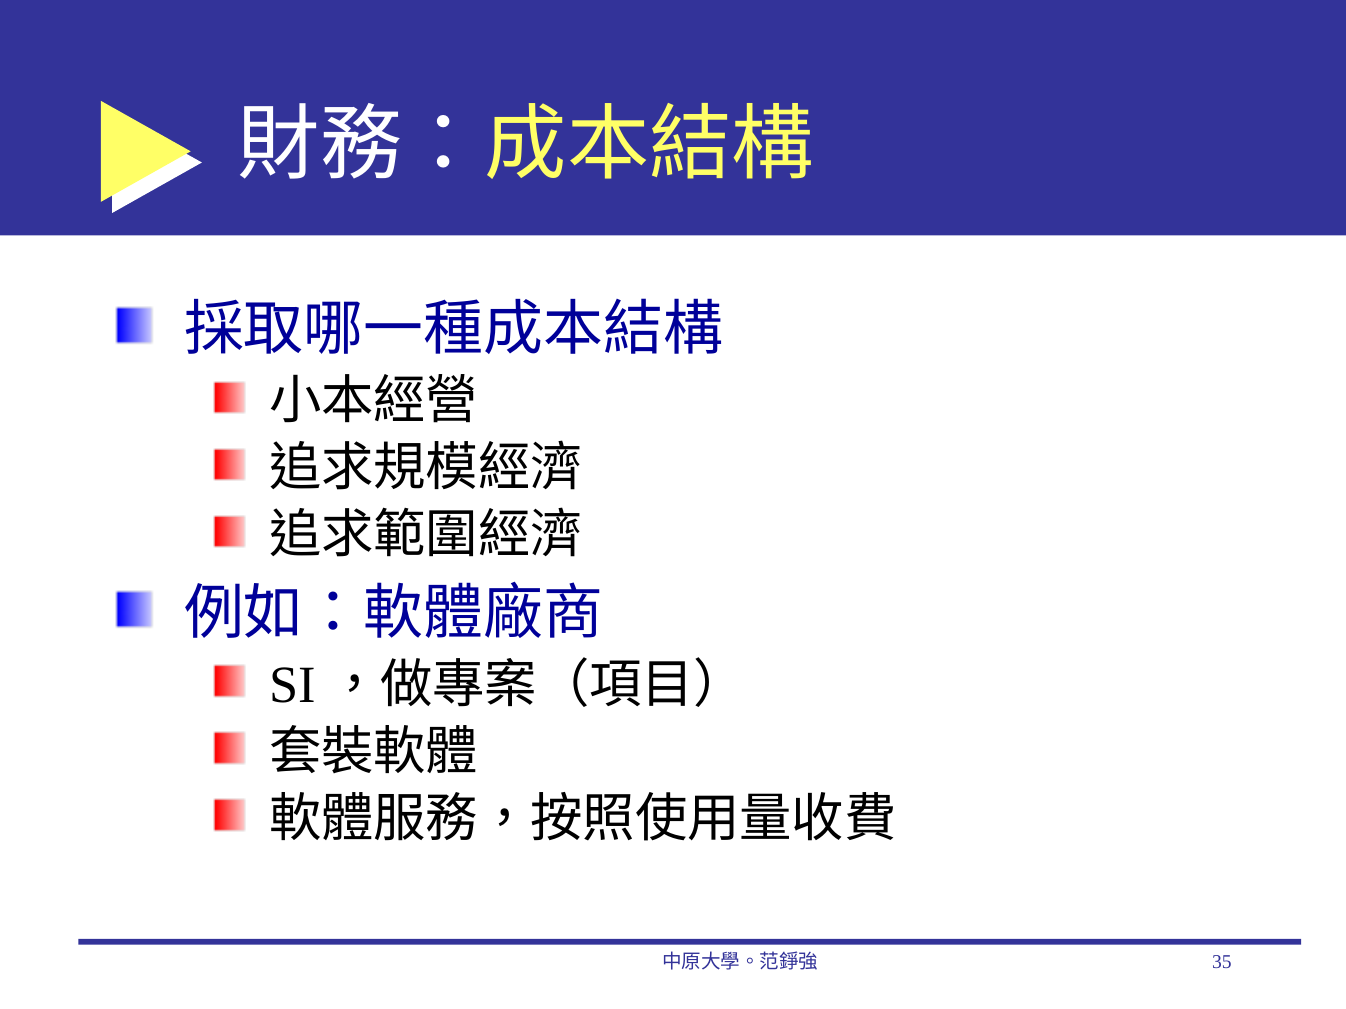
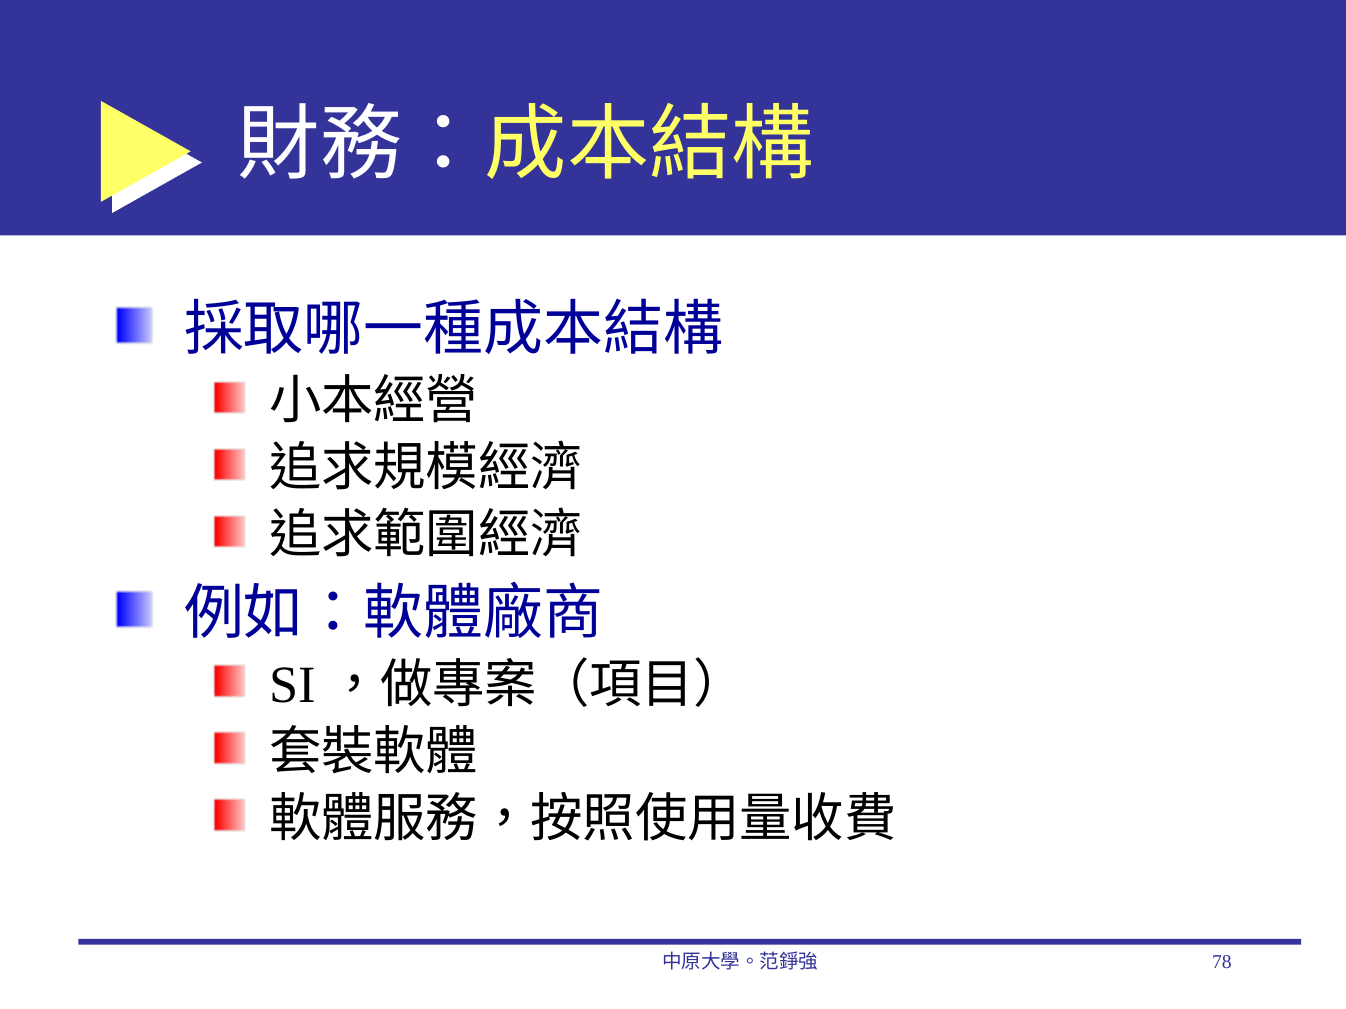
35: 35 -> 78
